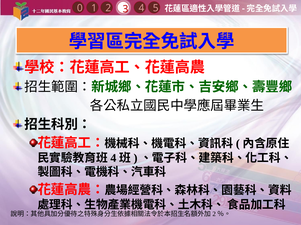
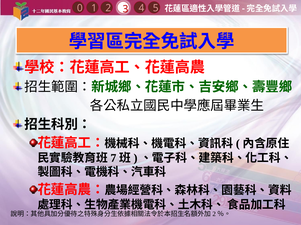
4 at (113, 159): 4 -> 7
